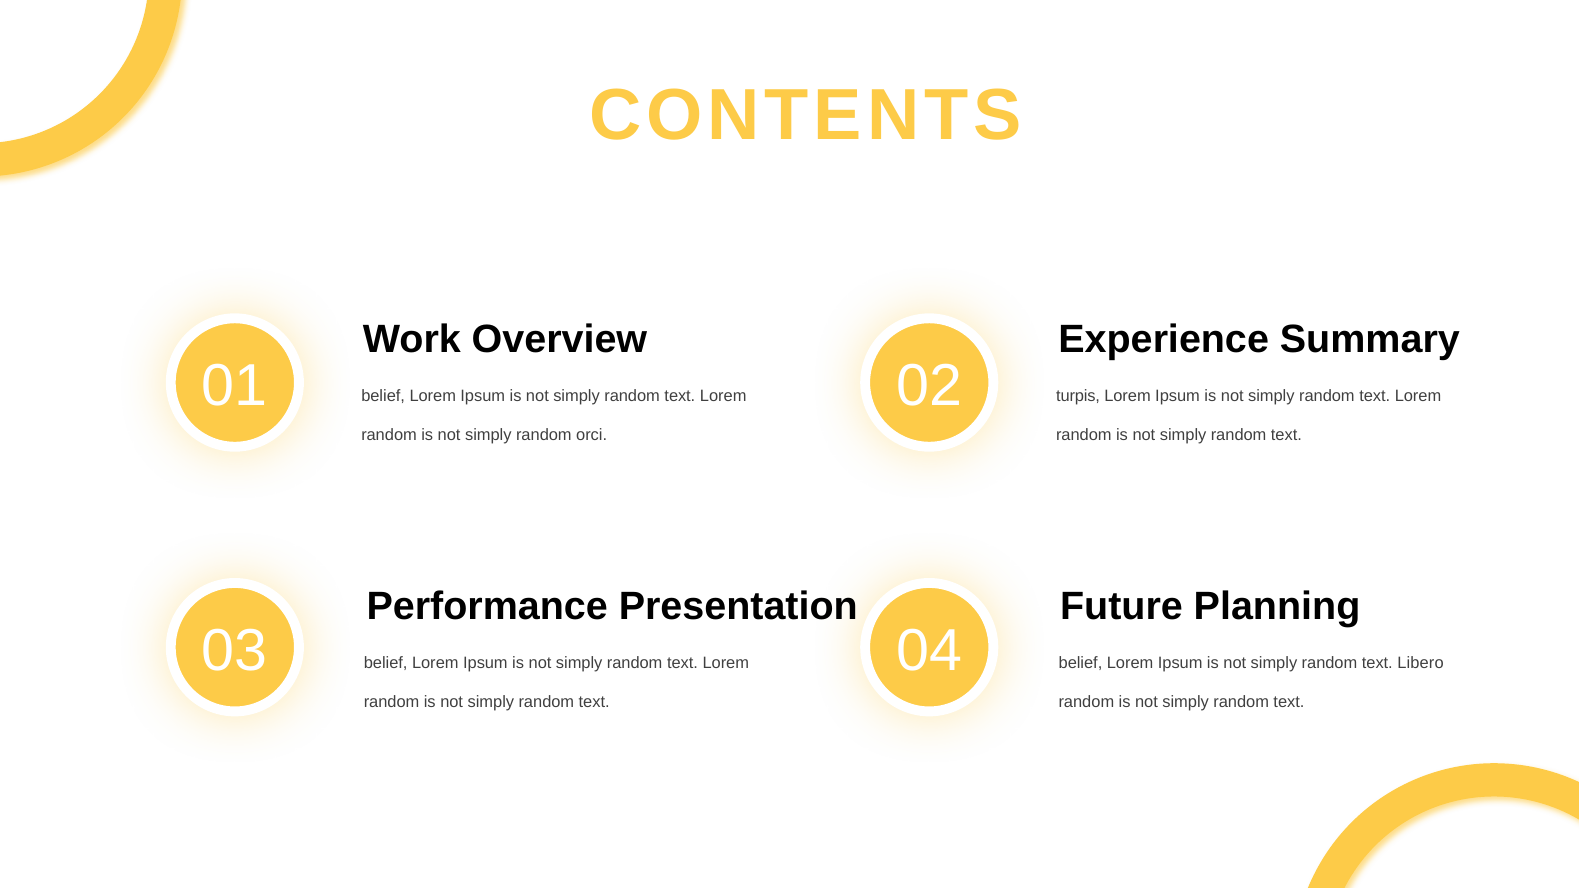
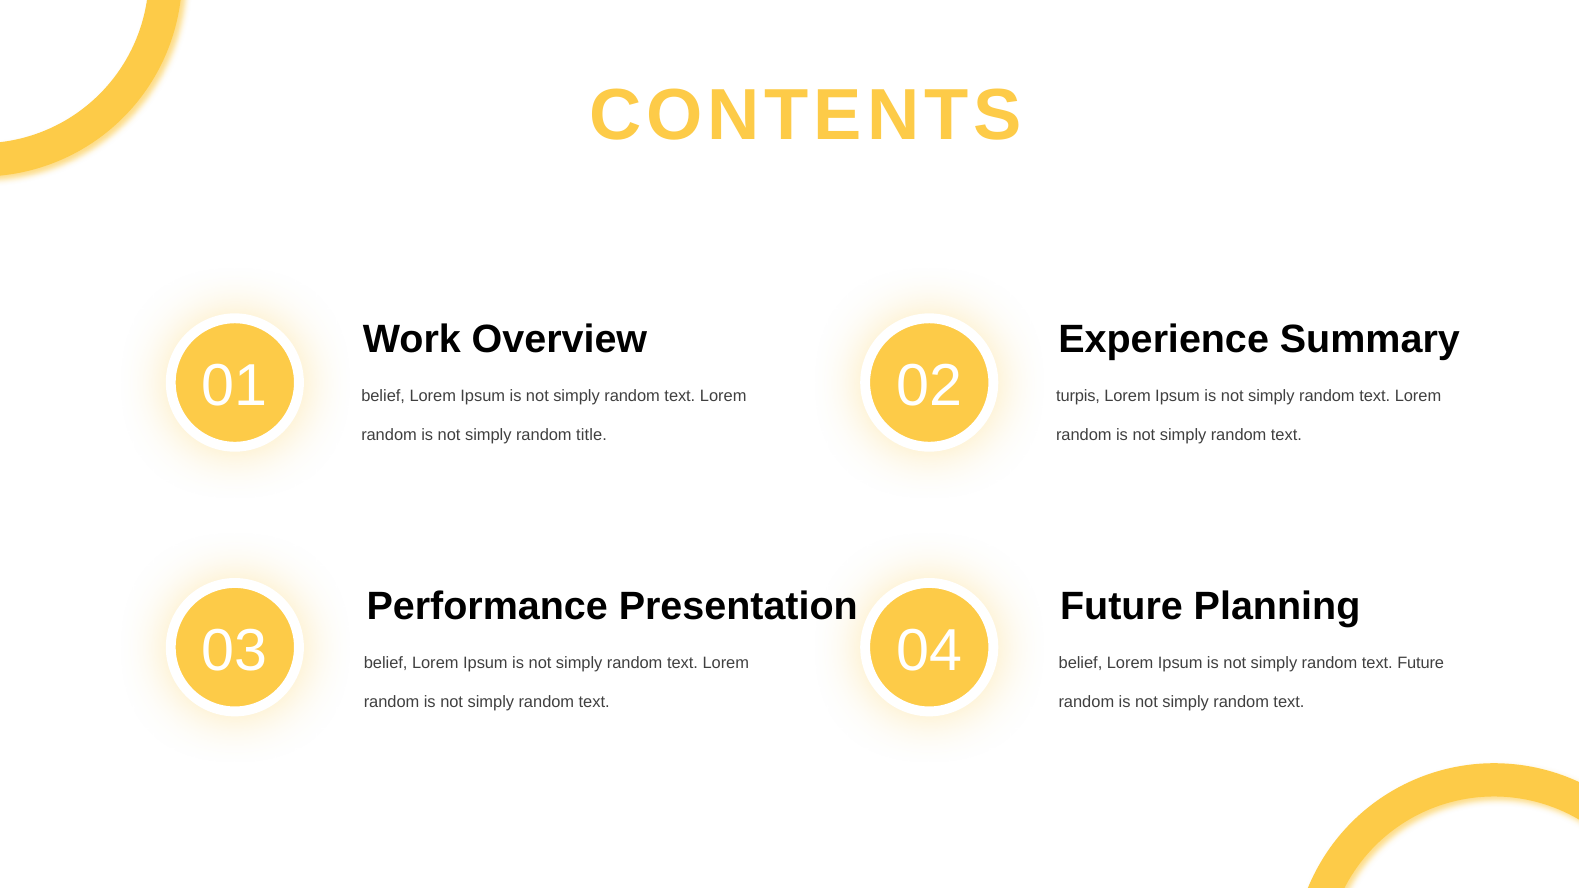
orci: orci -> title
Libero at (1421, 663): Libero -> Future
